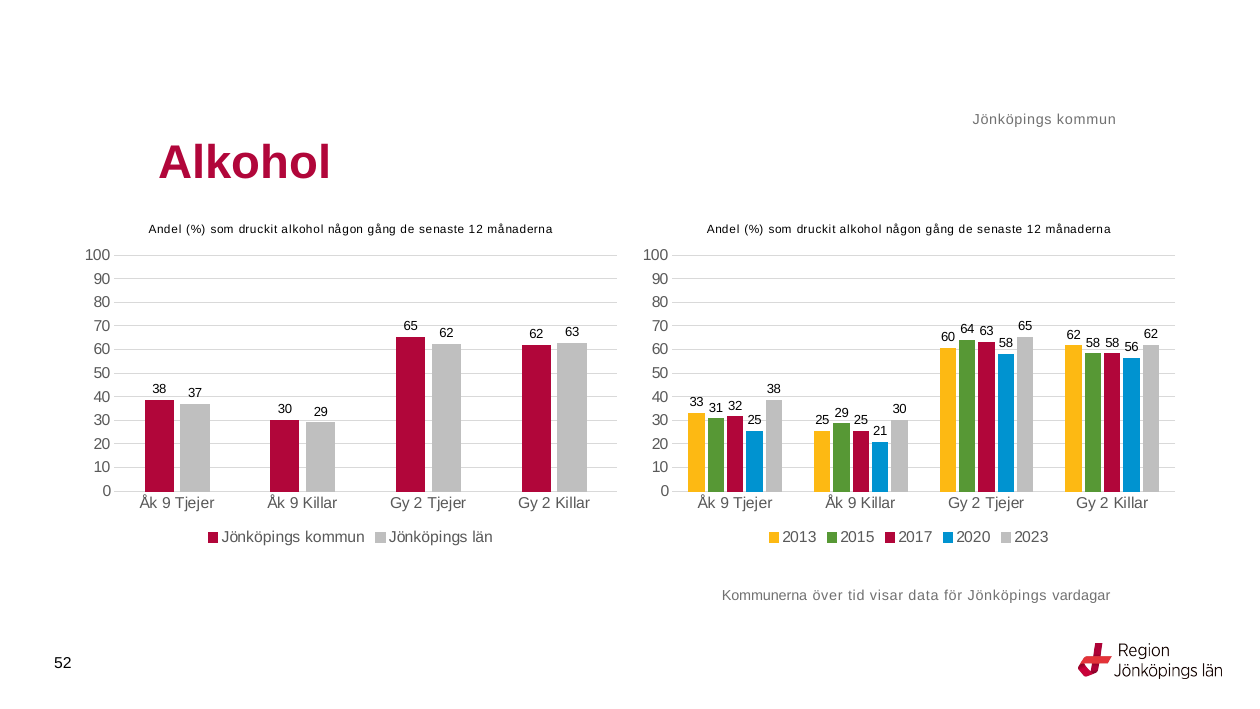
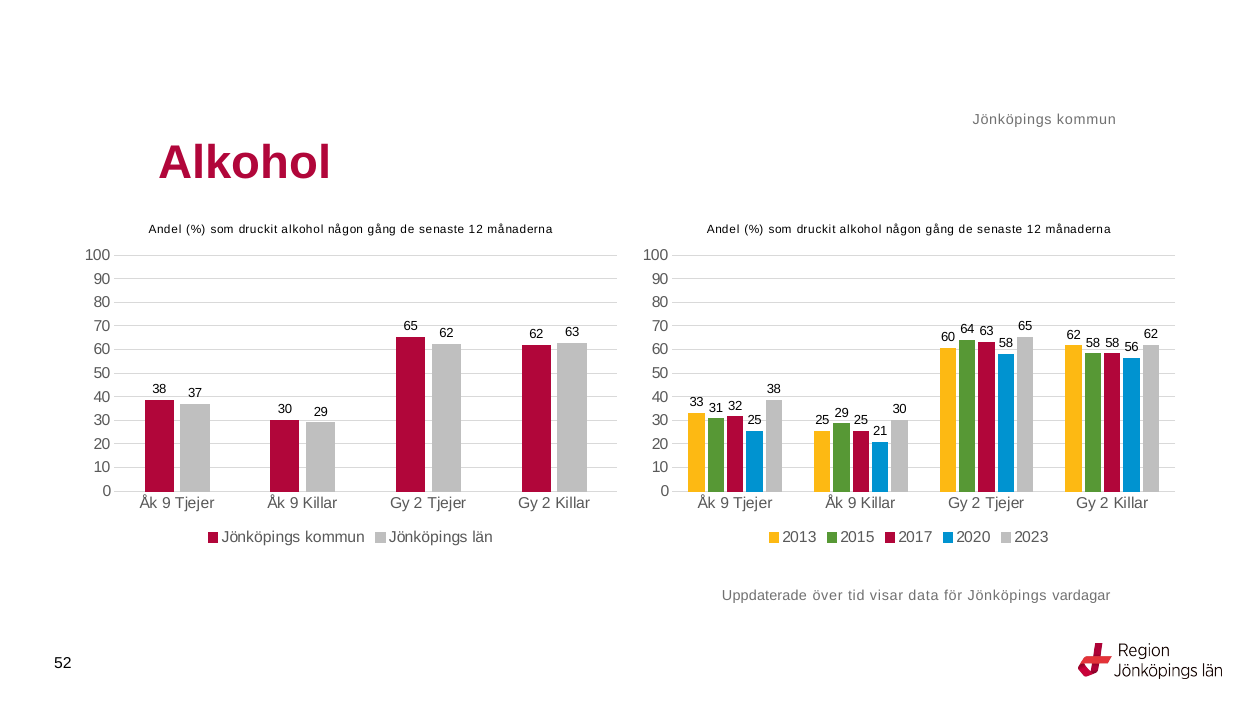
Kommunerna: Kommunerna -> Uppdaterade
